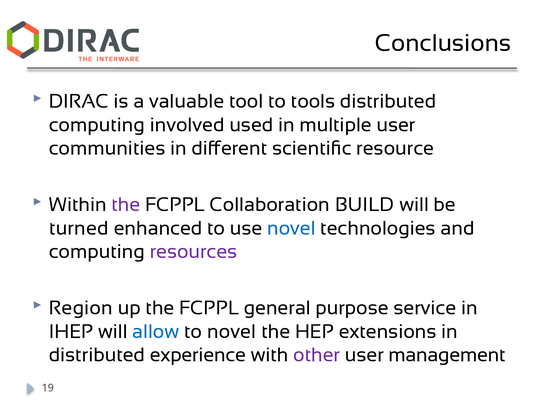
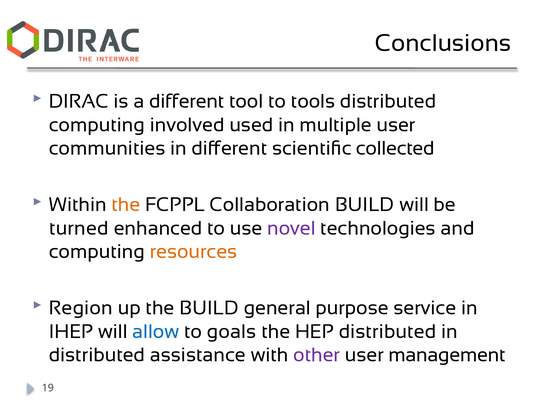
a valuable: valuable -> different
resource: resource -> collected
the at (126, 205) colour: purple -> orange
novel at (291, 228) colour: blue -> purple
resources colour: purple -> orange
up the FCPPL: FCPPL -> BUILD
to novel: novel -> goals
HEP extensions: extensions -> distributed
experience: experience -> assistance
